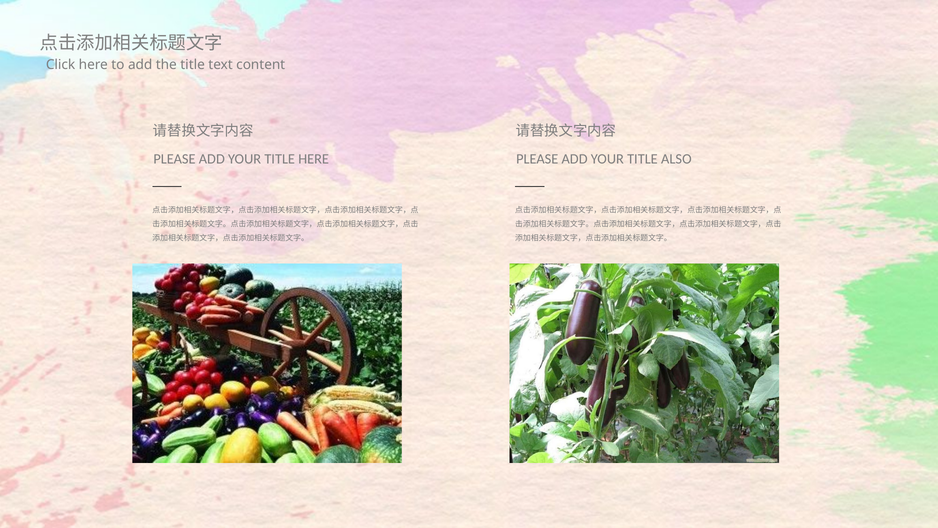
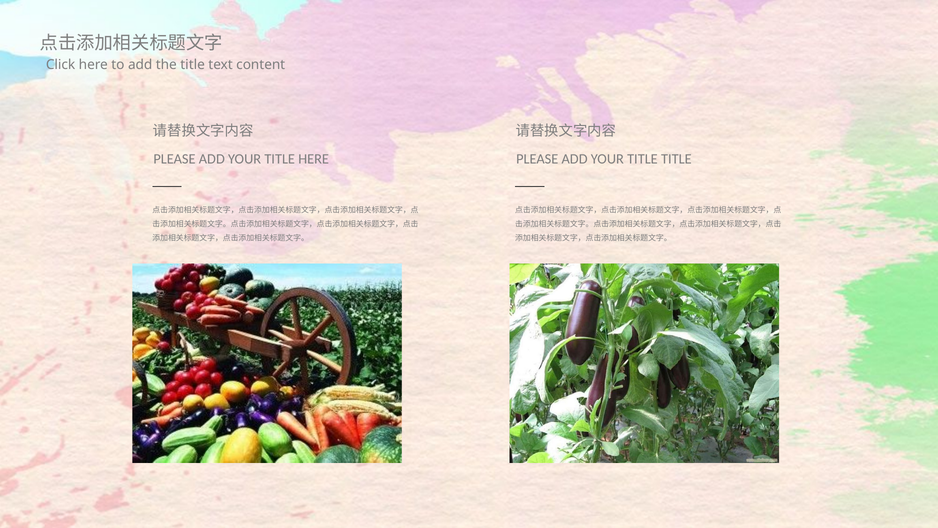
TITLE ALSO: ALSO -> TITLE
